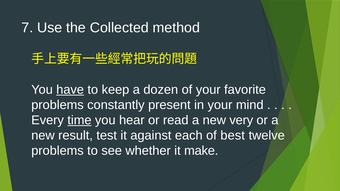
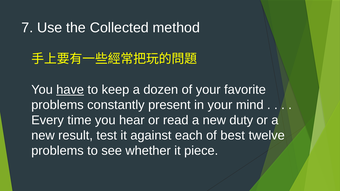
time underline: present -> none
very: very -> duty
make: make -> piece
